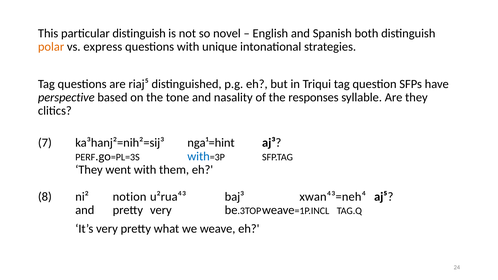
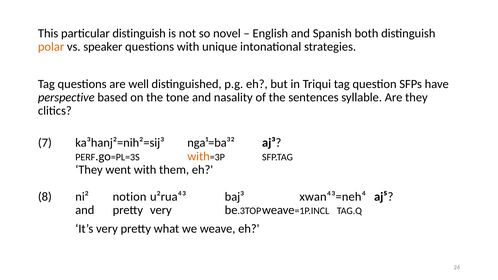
express: express -> speaker
riaj⁵: riaj⁵ -> well
responses: responses -> sentences
nga¹=hint: nga¹=hint -> nga¹=ba³²
with at (199, 156) colour: blue -> orange
